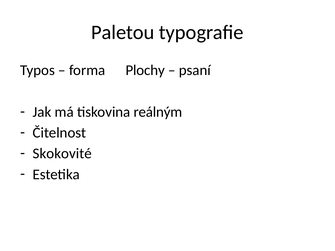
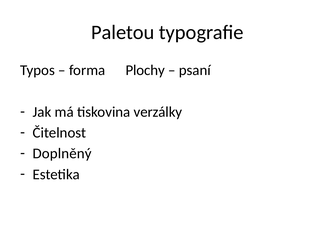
reálným: reálným -> verzálky
Skokovité: Skokovité -> Doplněný
